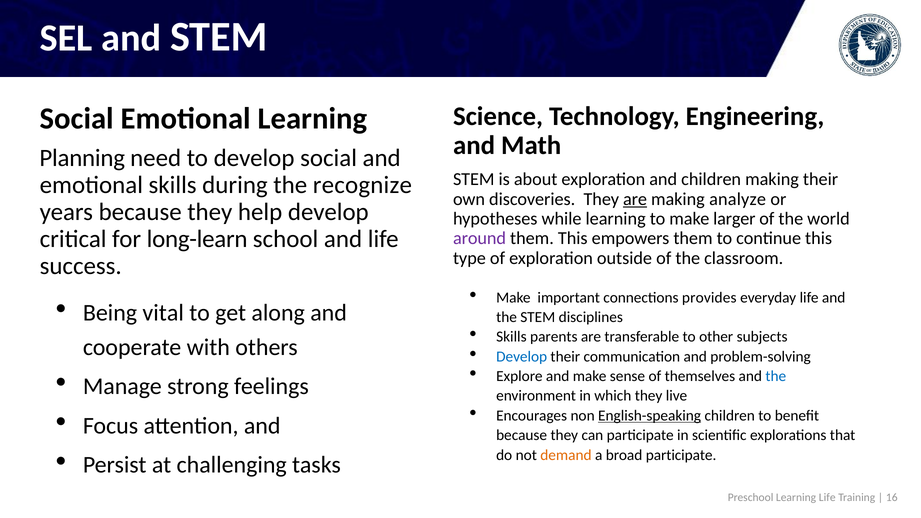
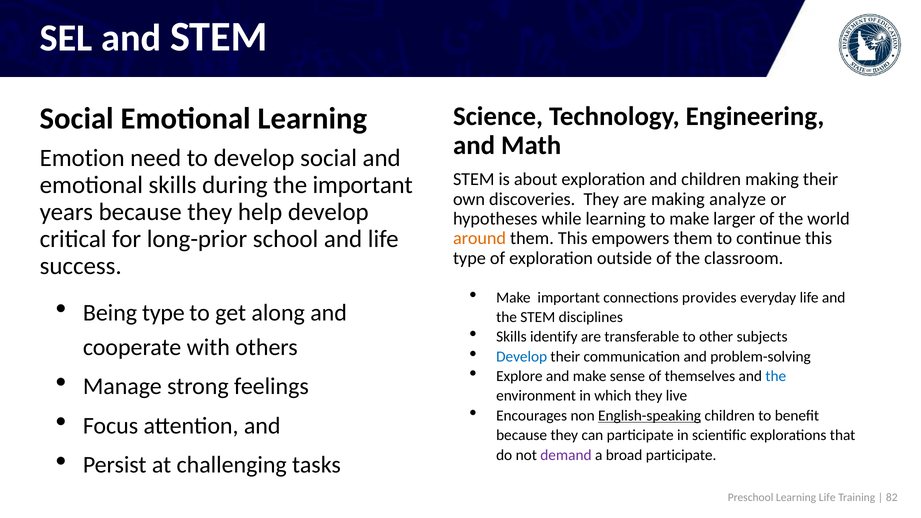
Planning: Planning -> Emotion
the recognize: recognize -> important
are at (635, 199) underline: present -> none
long-learn: long-learn -> long-prior
around colour: purple -> orange
Being vital: vital -> type
parents: parents -> identify
demand colour: orange -> purple
16: 16 -> 82
